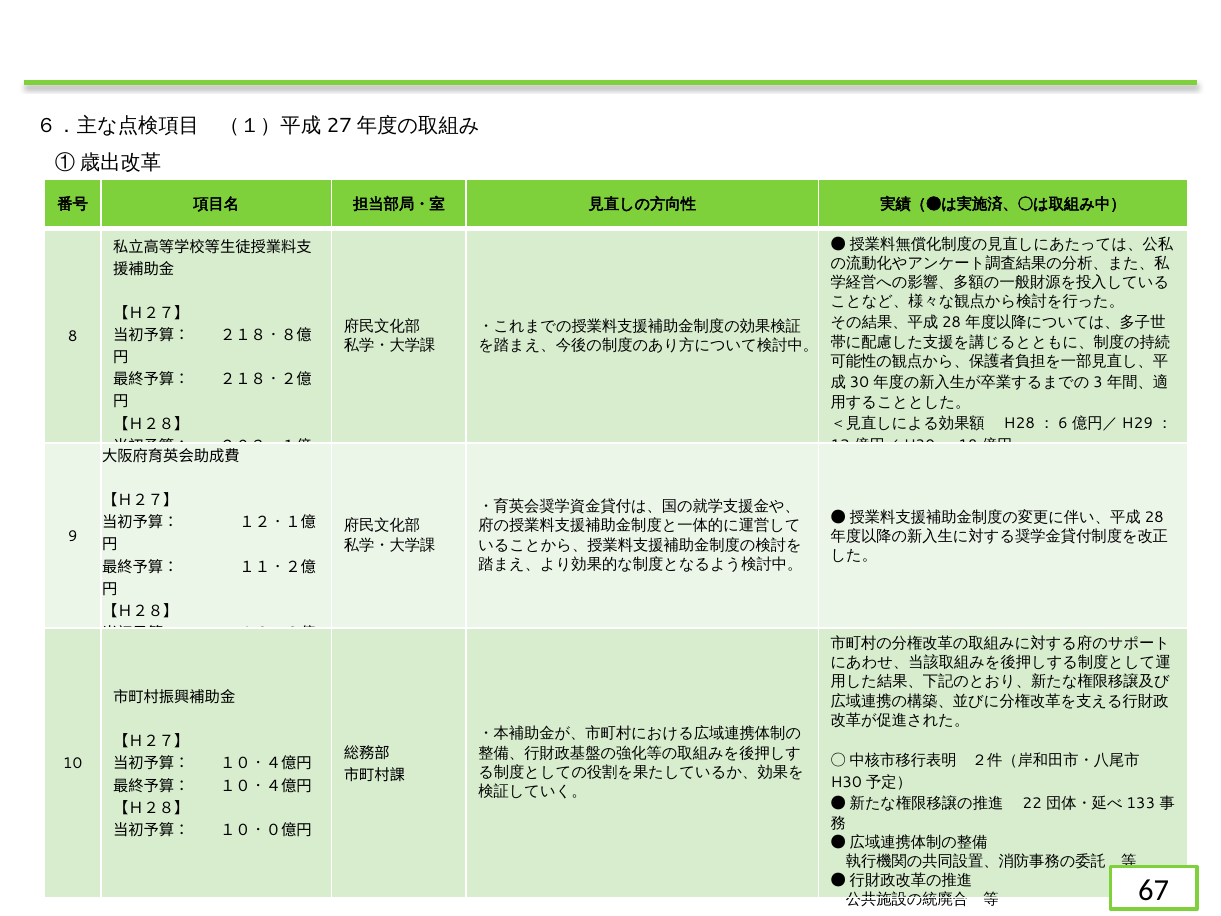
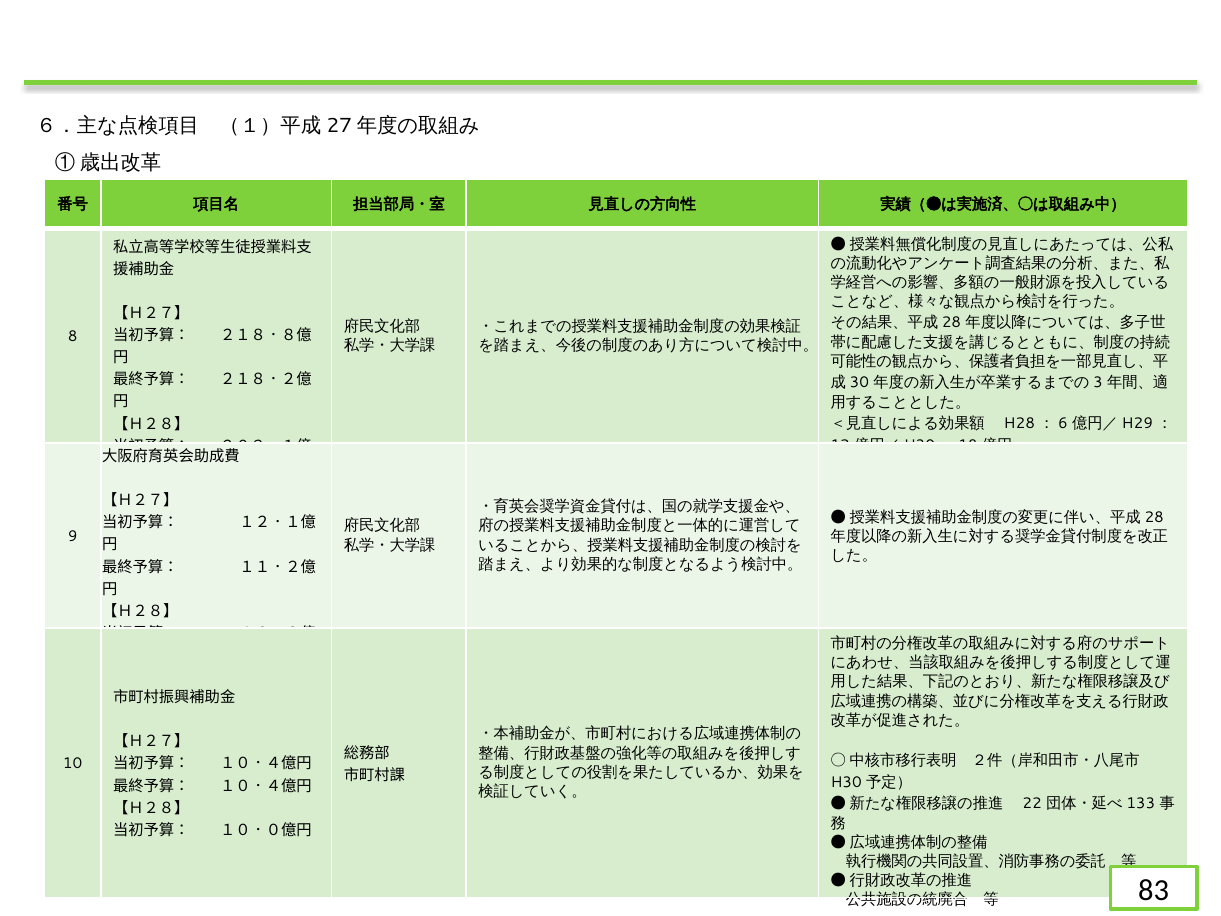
67: 67 -> 83
